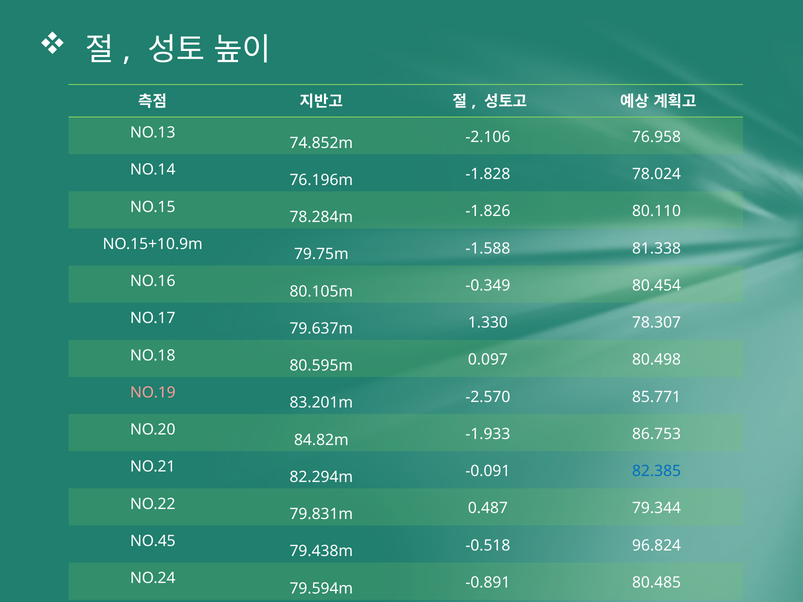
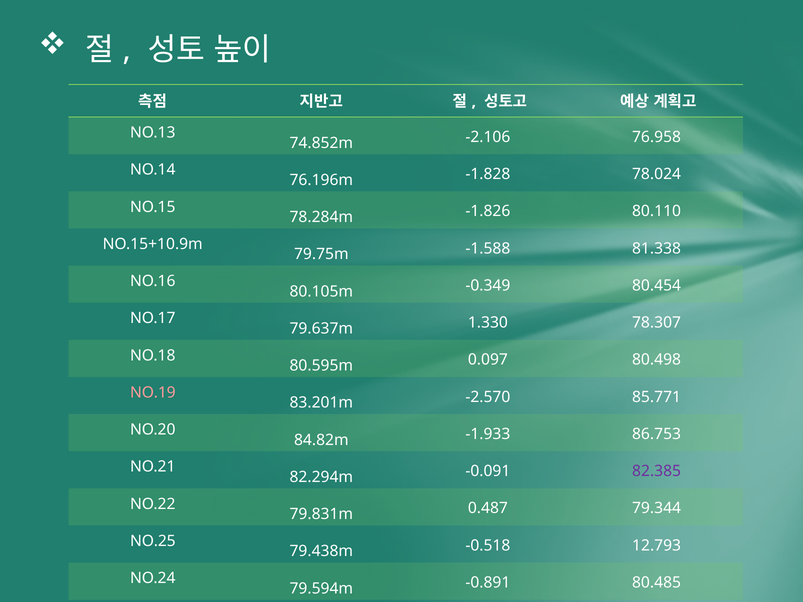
82.385 colour: blue -> purple
NO.45 at (153, 541): NO.45 -> NO.25
96.824: 96.824 -> 12.793
